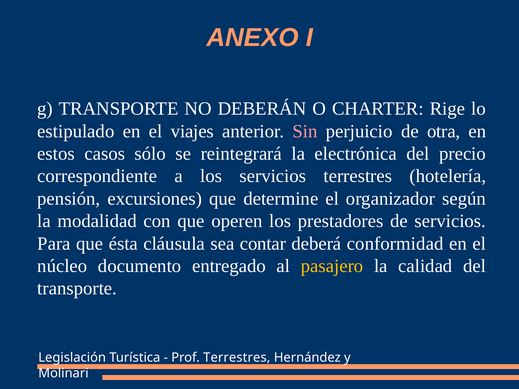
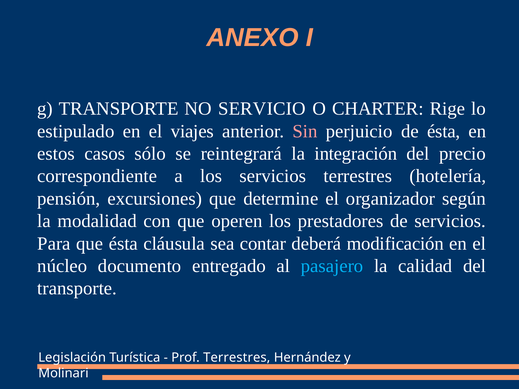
DEBERÁN: DEBERÁN -> SERVICIO
de otra: otra -> ésta
electrónica: electrónica -> integración
conformidad: conformidad -> modificación
pasajero colour: yellow -> light blue
